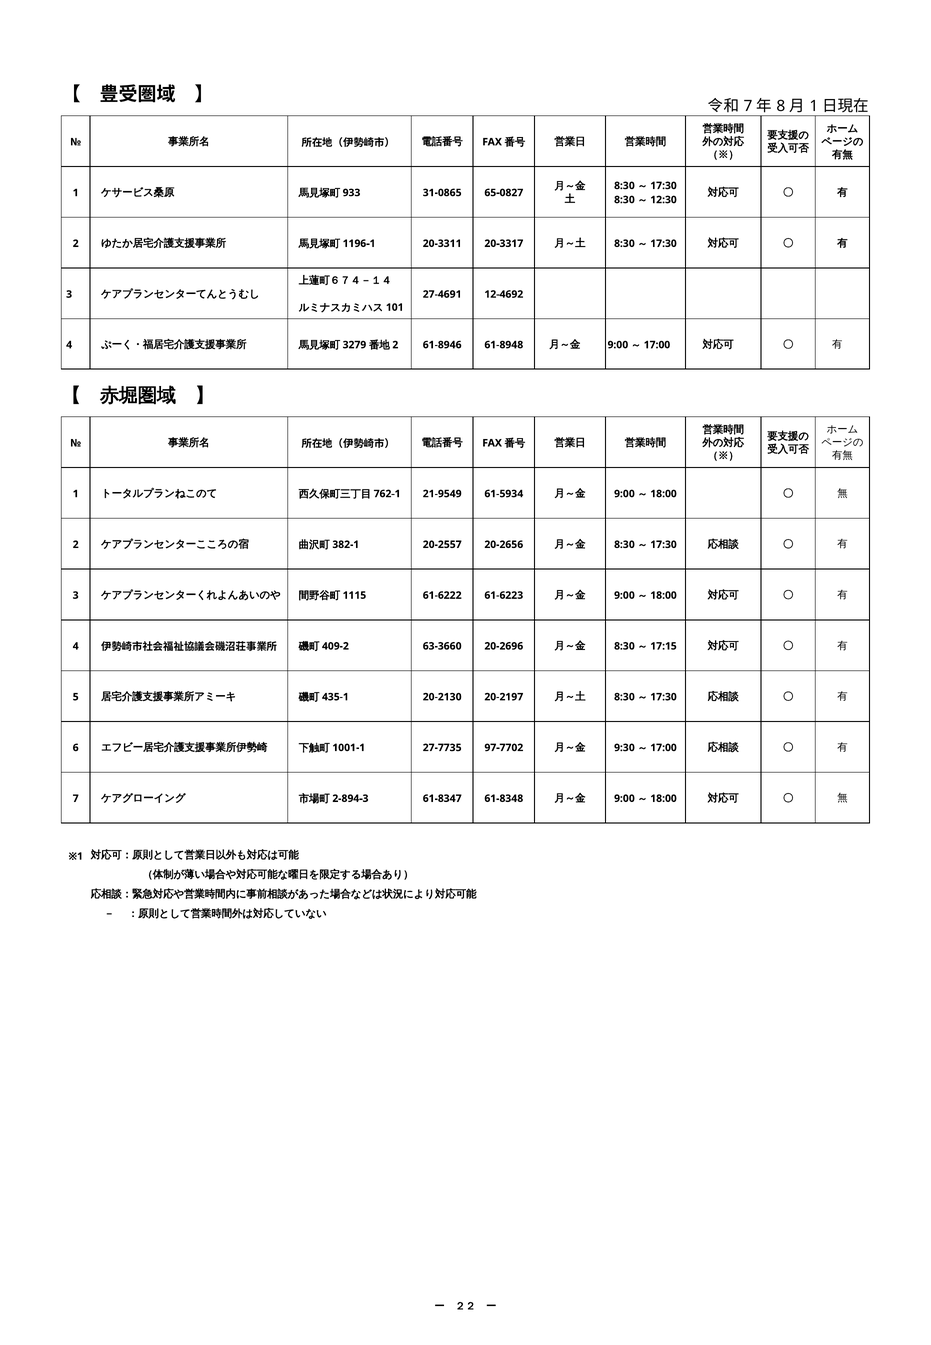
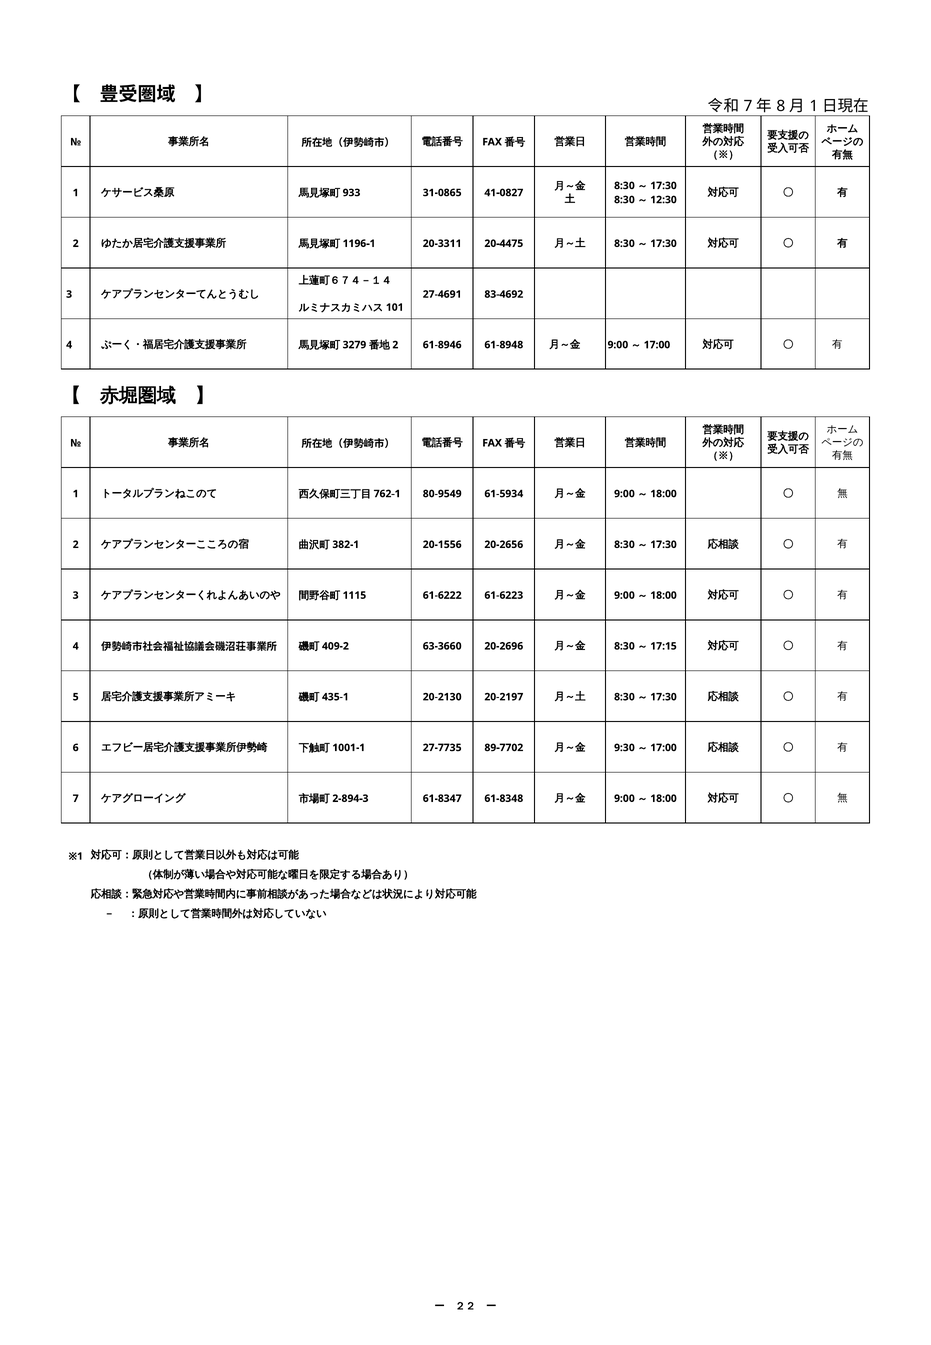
65-0827: 65-0827 -> 41-0827
20-3317: 20-3317 -> 20-4475
12-4692: 12-4692 -> 83-4692
21-9549: 21-9549 -> 80-9549
20-2557: 20-2557 -> 20-1556
97-7702: 97-7702 -> 89-7702
